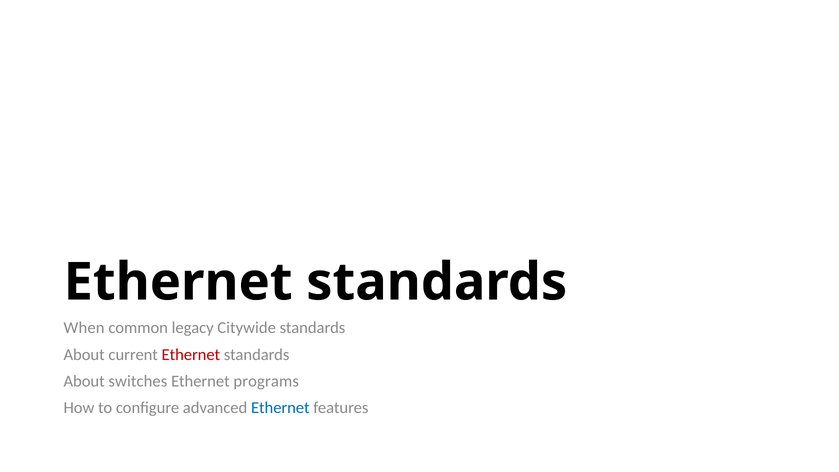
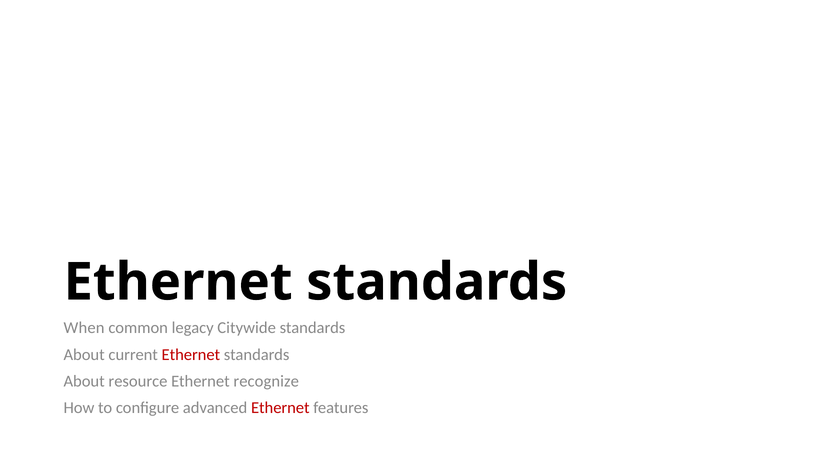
switches: switches -> resource
programs: programs -> recognize
Ethernet at (280, 408) colour: blue -> red
